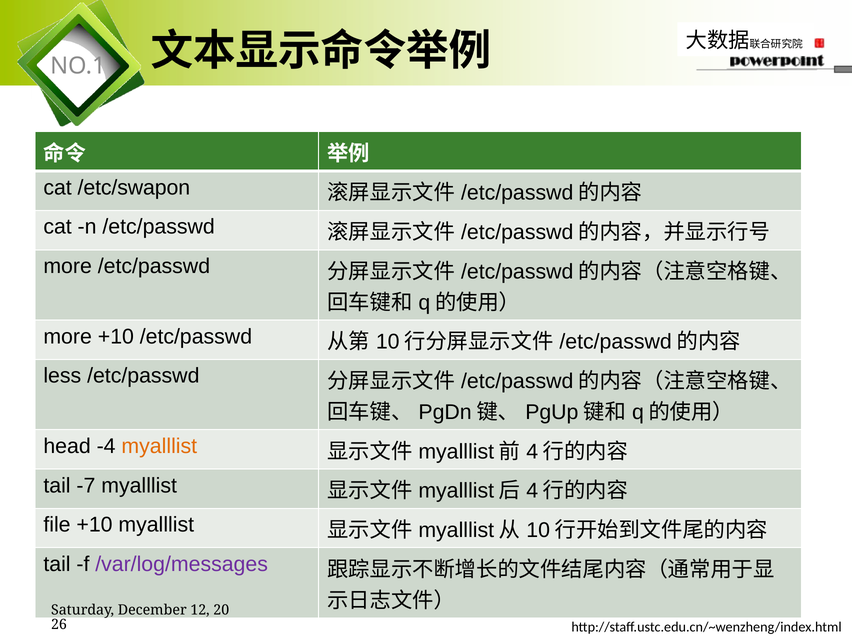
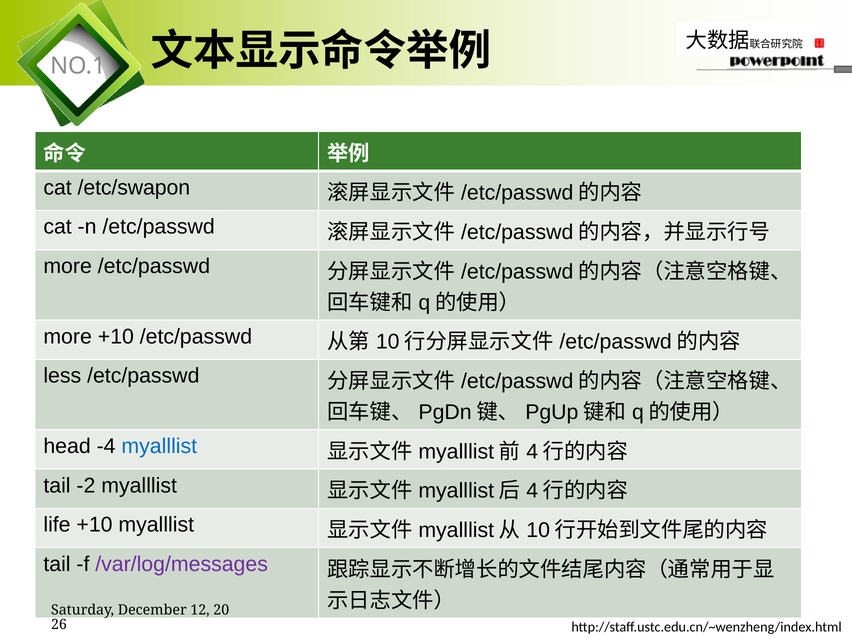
myalllist at (159, 446) colour: orange -> blue
-7: -7 -> -2
file: file -> life
